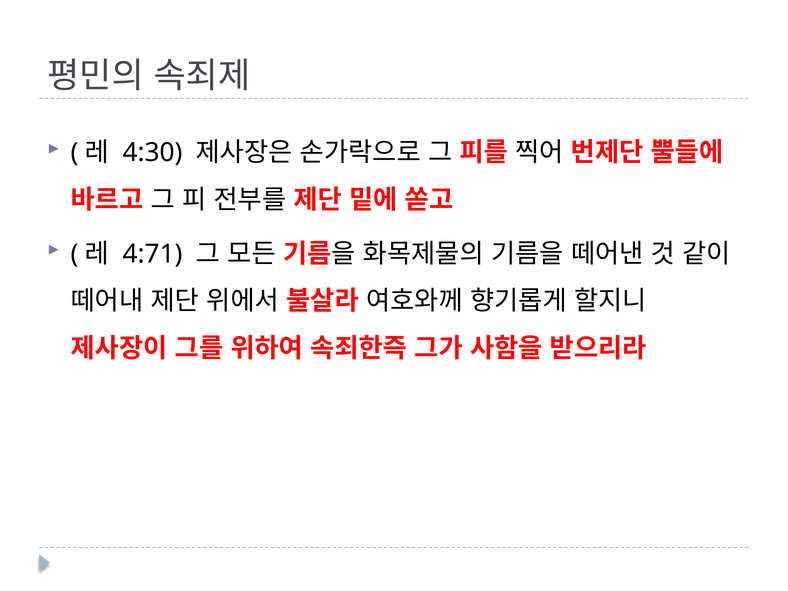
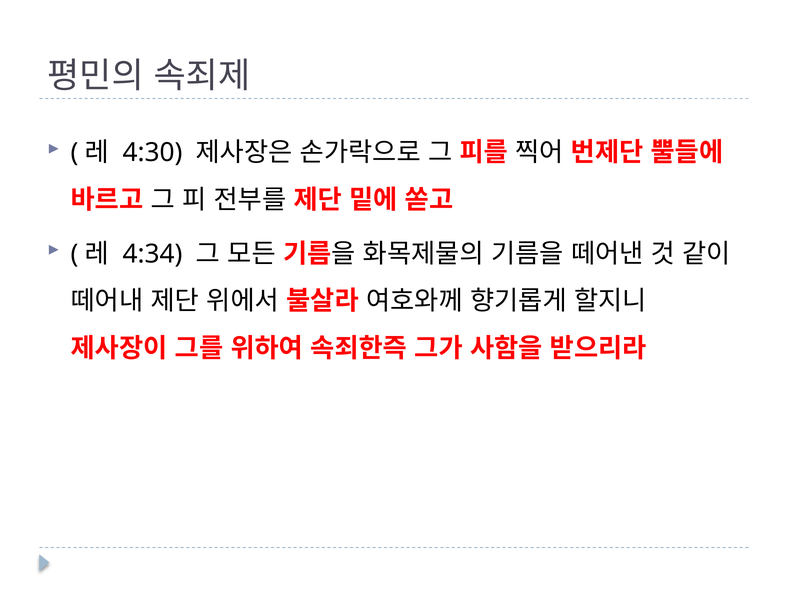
4:71: 4:71 -> 4:34
